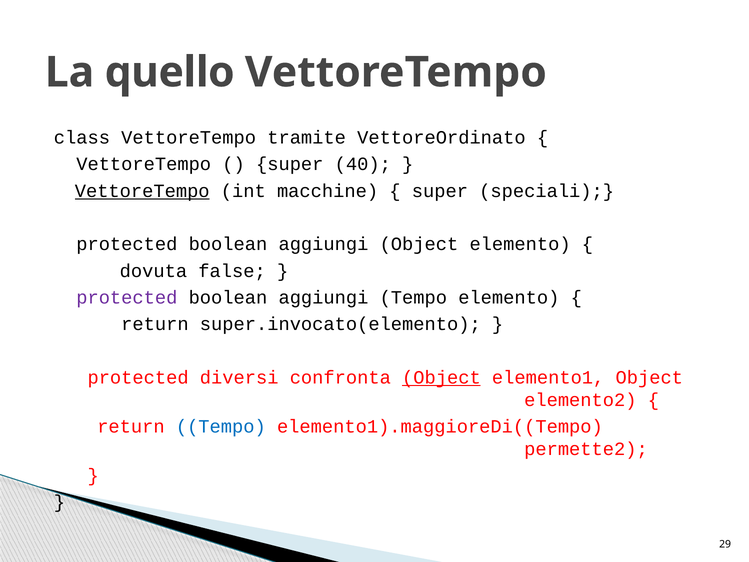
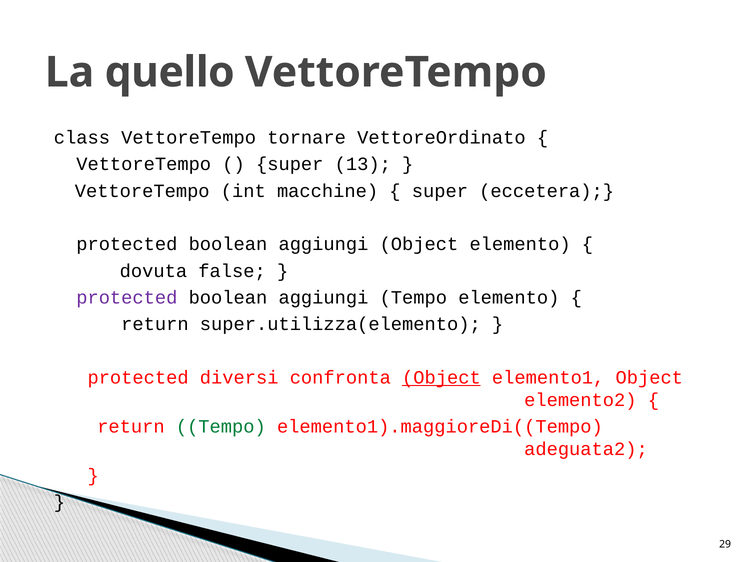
tramite: tramite -> tornare
40: 40 -> 13
VettoreTempo at (142, 191) underline: present -> none
speciali: speciali -> eccetera
super.invocato(elemento: super.invocato(elemento -> super.utilizza(elemento
Tempo at (221, 426) colour: blue -> green
permette2: permette2 -> adeguata2
